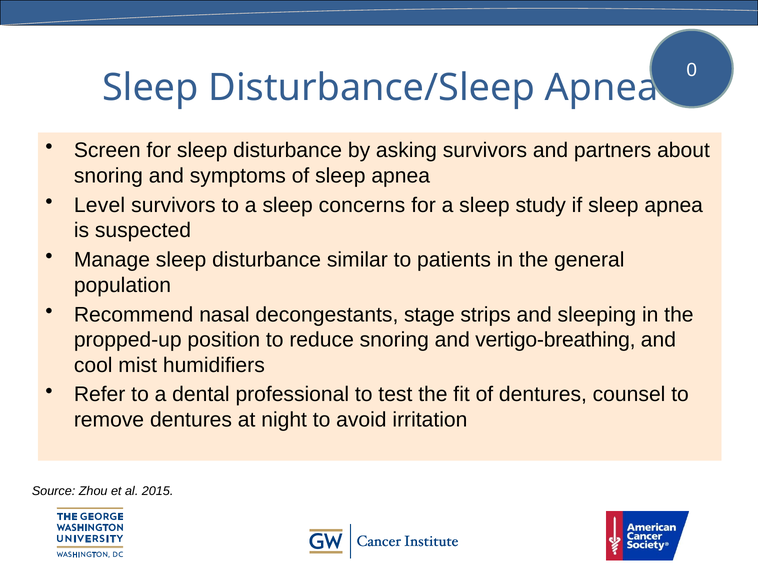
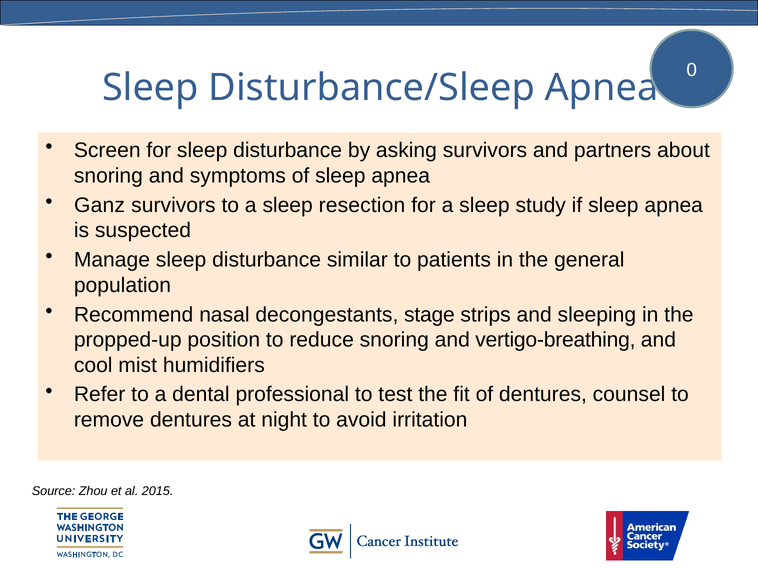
Level: Level -> Ganz
concerns: concerns -> resection
